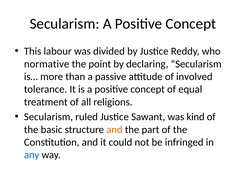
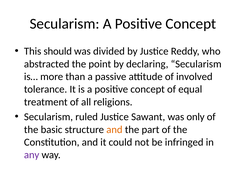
labour: labour -> should
normative: normative -> abstracted
kind: kind -> only
any colour: blue -> purple
